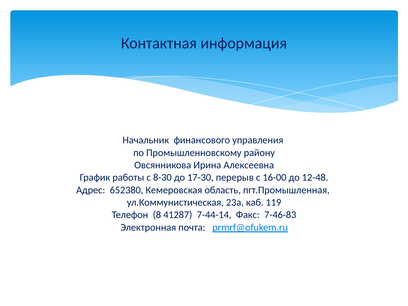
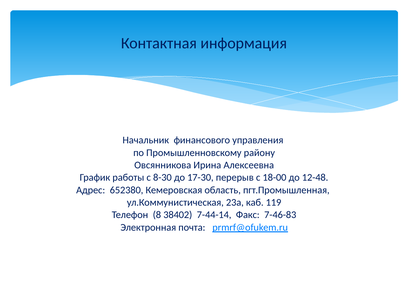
16-00: 16-00 -> 18-00
41287: 41287 -> 38402
